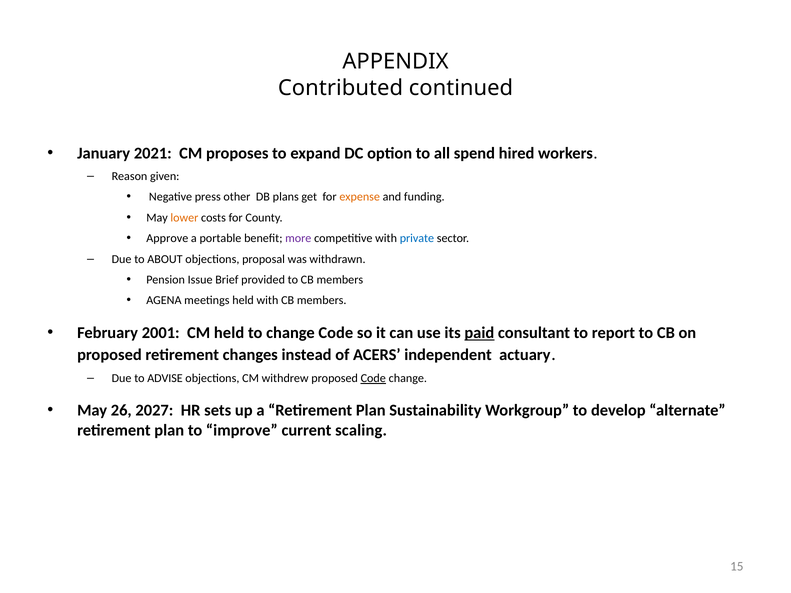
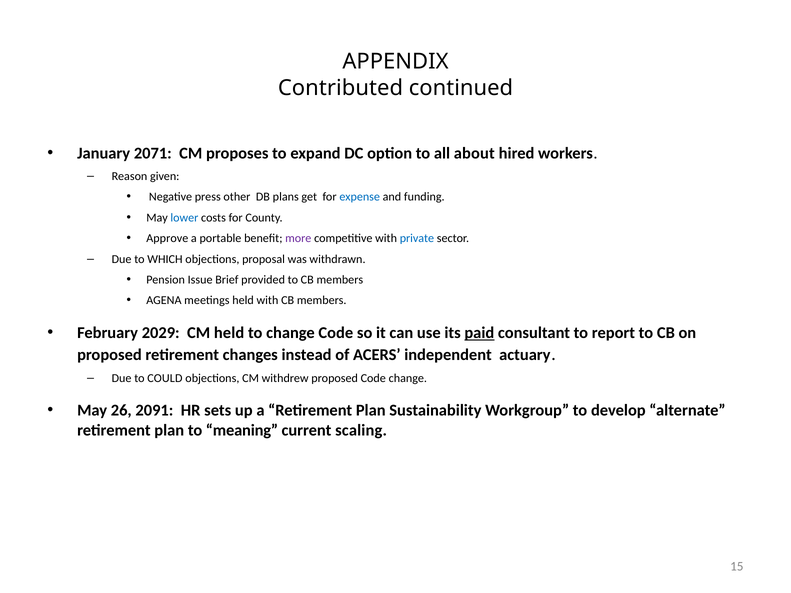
2021: 2021 -> 2071
spend: spend -> about
expense colour: orange -> blue
lower colour: orange -> blue
ABOUT: ABOUT -> WHICH
2001: 2001 -> 2029
ADVISE: ADVISE -> COULD
Code at (373, 379) underline: present -> none
2027: 2027 -> 2091
improve: improve -> meaning
